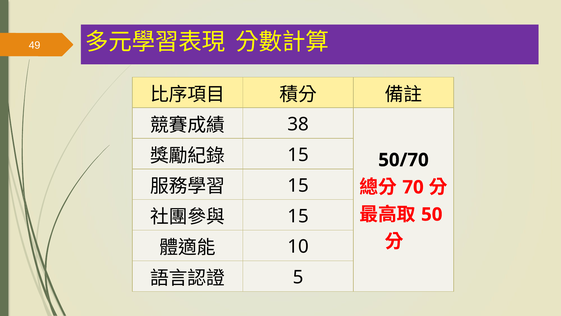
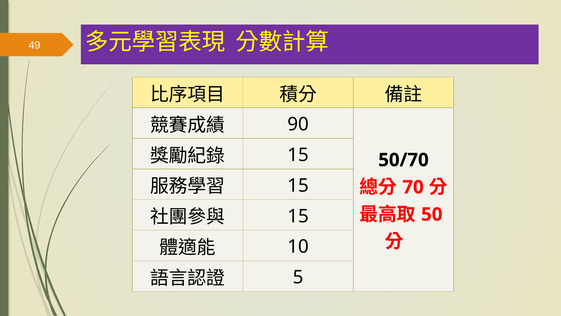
38: 38 -> 90
